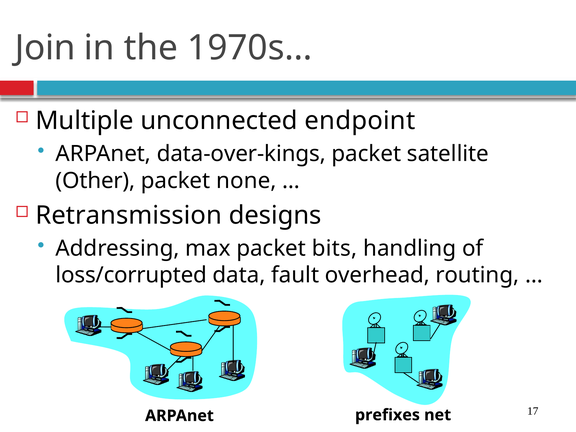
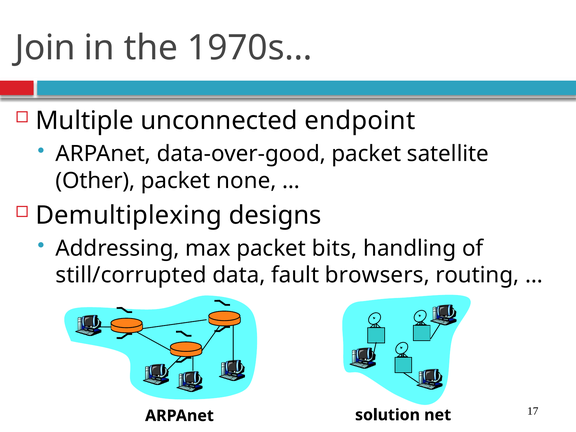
data-over-kings: data-over-kings -> data-over-good
Retransmission: Retransmission -> Demultiplexing
loss/corrupted: loss/corrupted -> still/corrupted
overhead: overhead -> browsers
prefixes: prefixes -> solution
